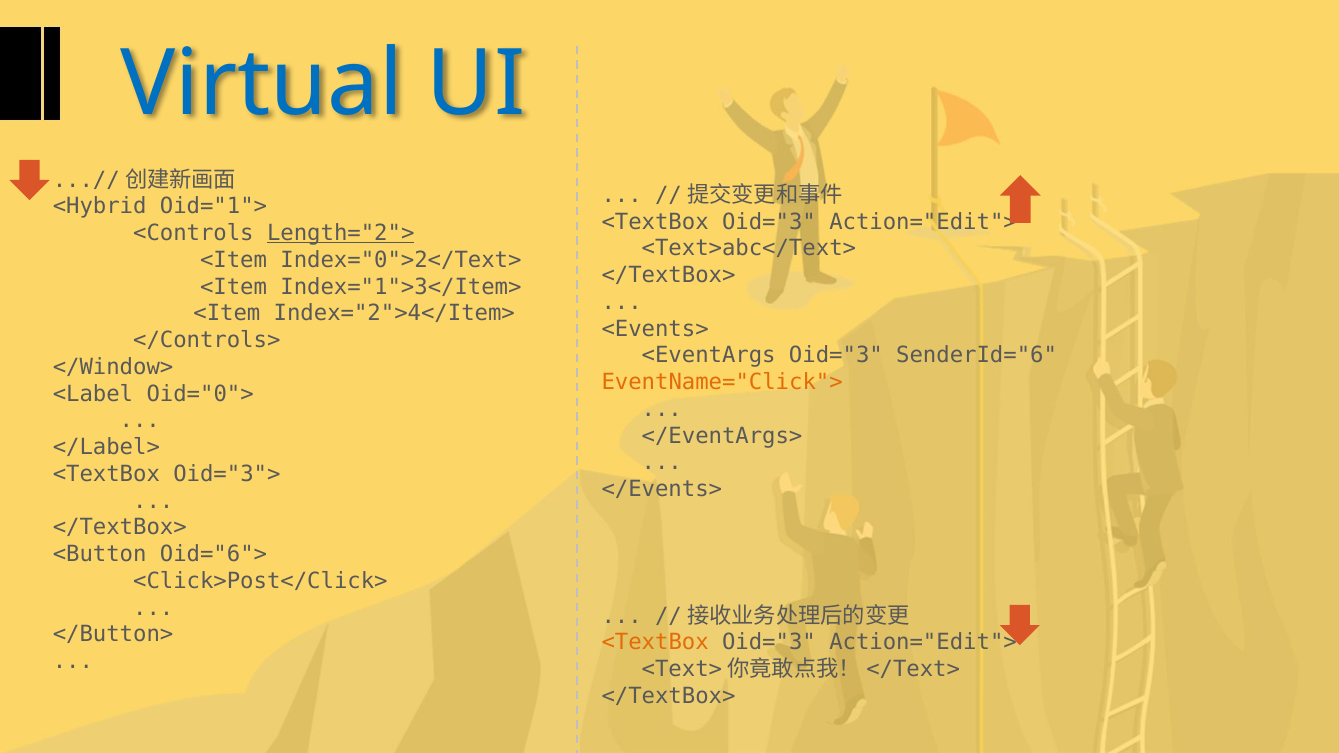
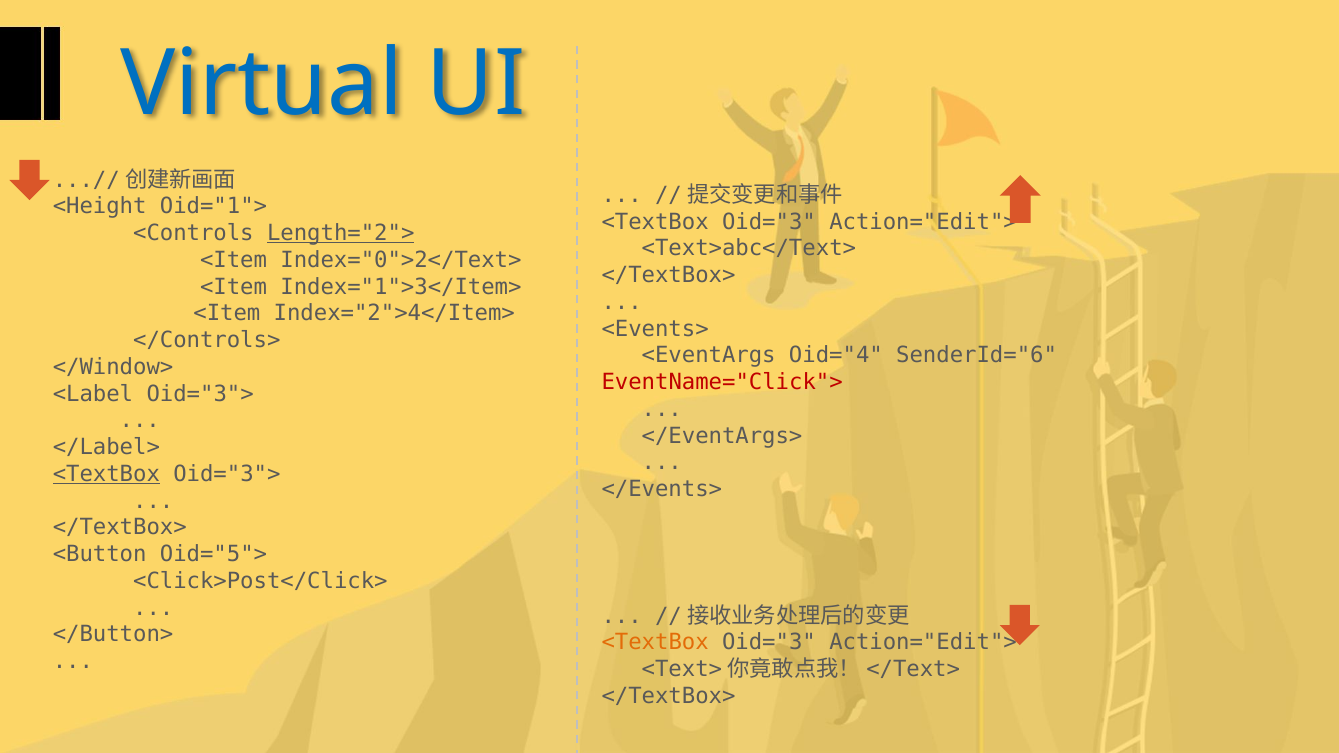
<Hybrid: <Hybrid -> <Height
<EventArgs Oid="3: Oid="3 -> Oid="4
EventName="Click"> colour: orange -> red
<Label Oid="0">: Oid="0"> -> Oid="3">
<TextBox at (106, 474) underline: none -> present
Oid="6">: Oid="6"> -> Oid="5">
